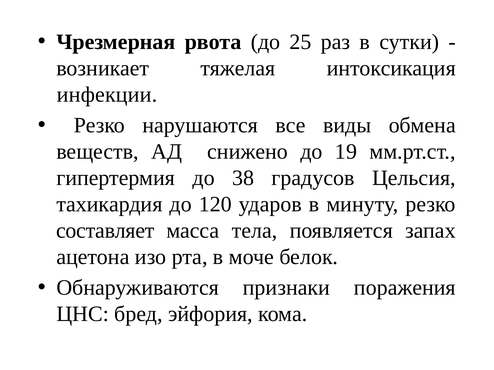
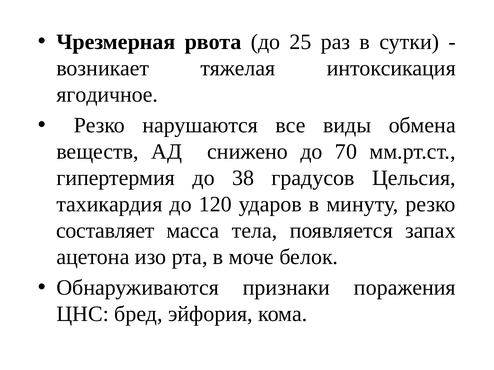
инфекции: инфекции -> ягодичное
19: 19 -> 70
